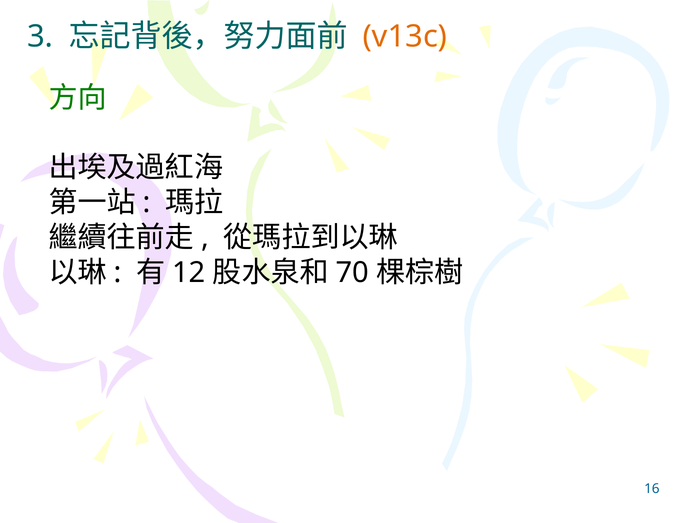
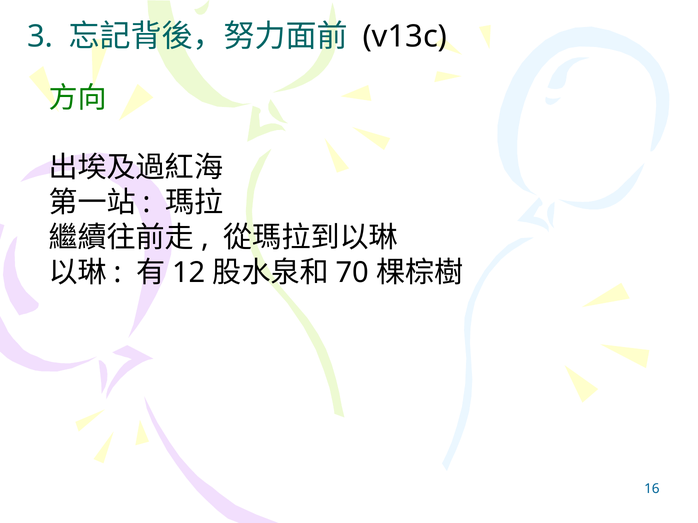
v13c colour: orange -> black
